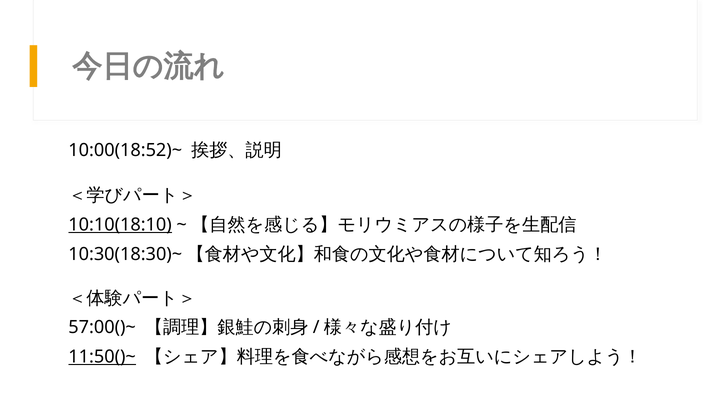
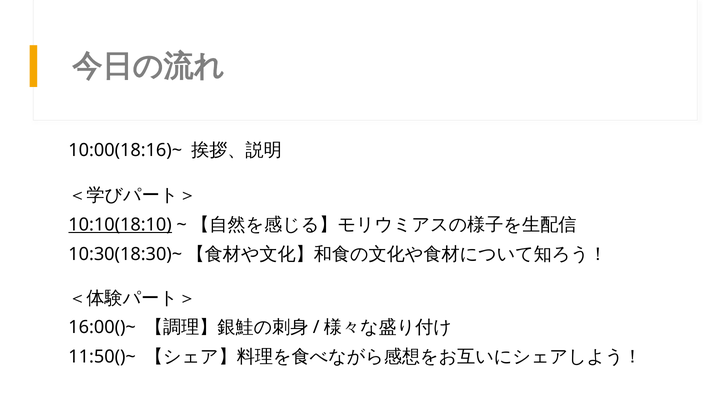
10:00(18:52)~: 10:00(18:52)~ -> 10:00(18:16)~
57:00()~: 57:00()~ -> 16:00()~
11:50()~ underline: present -> none
